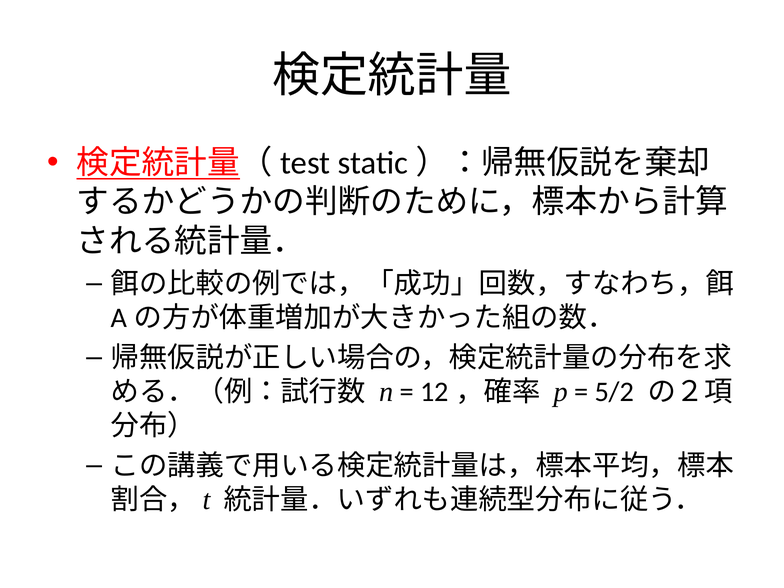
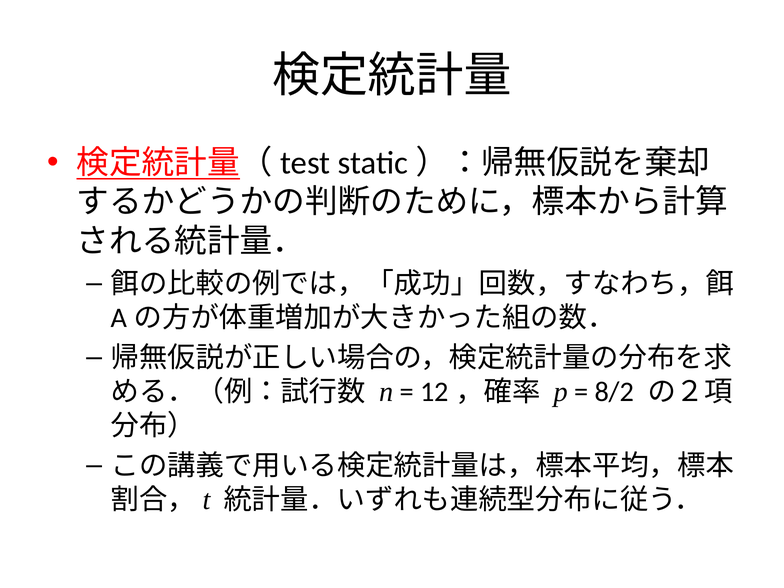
5/2: 5/2 -> 8/2
